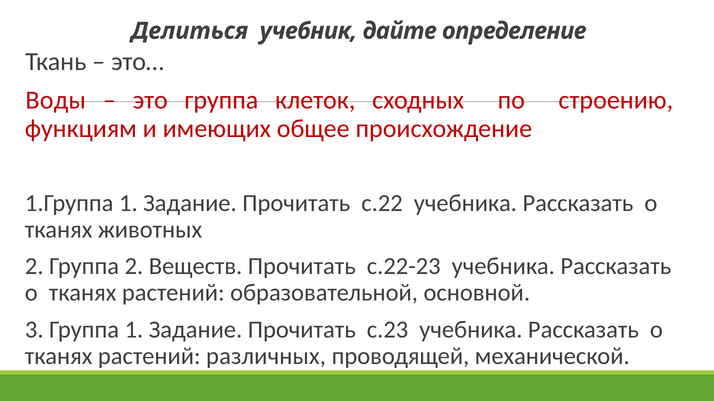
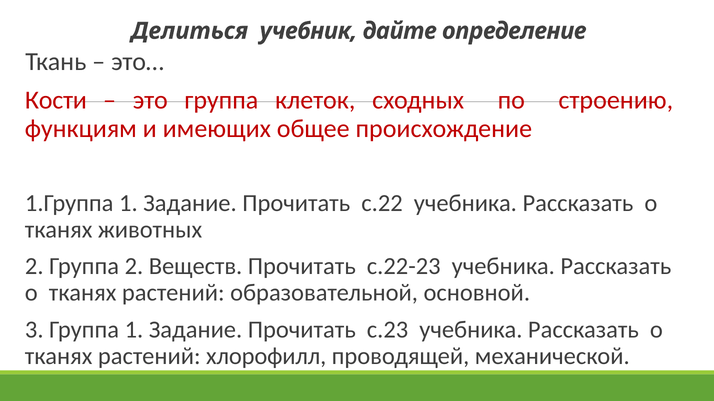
Воды: Воды -> Кости
различных: различных -> хлорофилл
